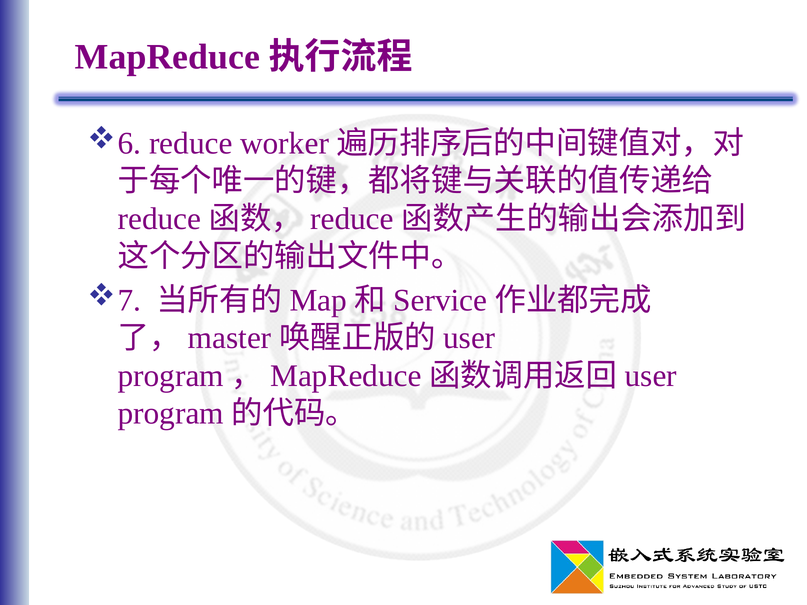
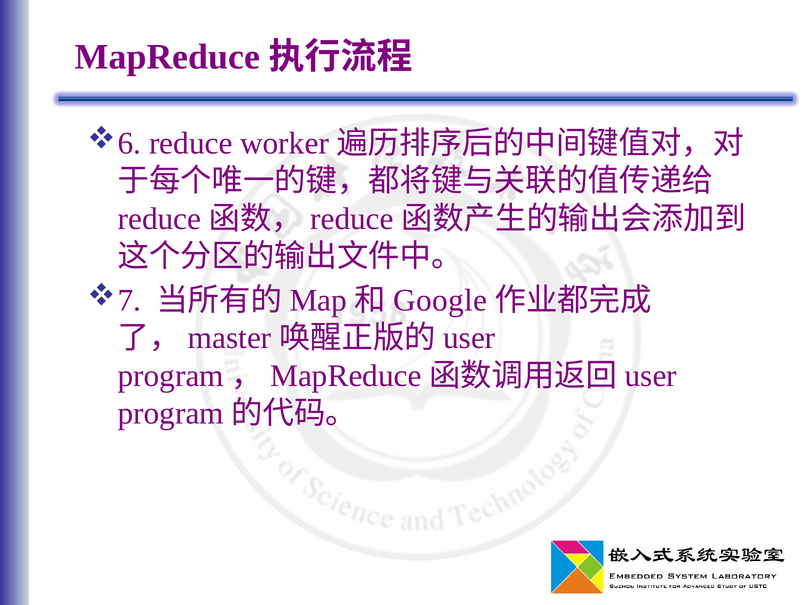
Service: Service -> Google
